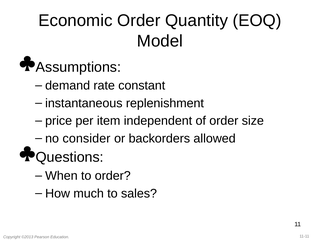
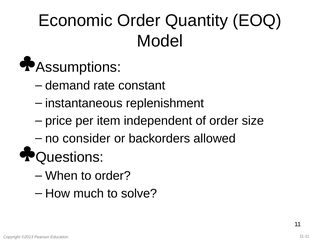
sales: sales -> solve
